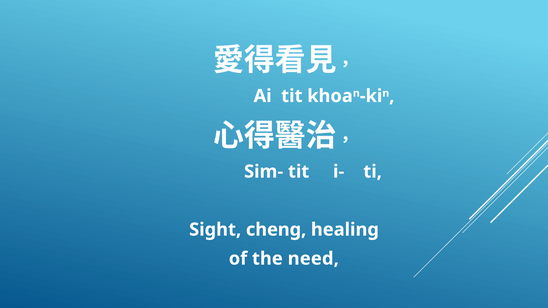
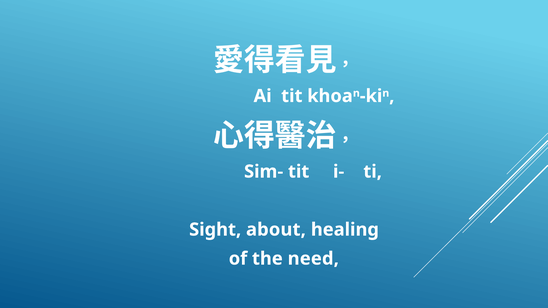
cheng: cheng -> about
